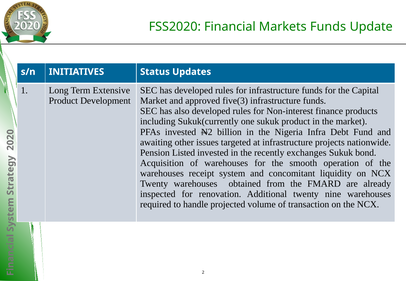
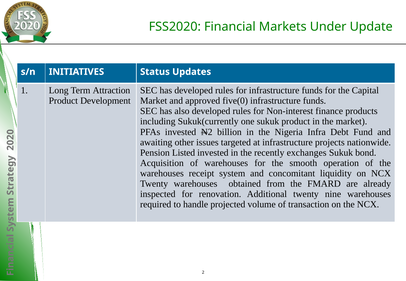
Markets Funds: Funds -> Under
Extensive: Extensive -> Attraction
five(3: five(3 -> five(0
